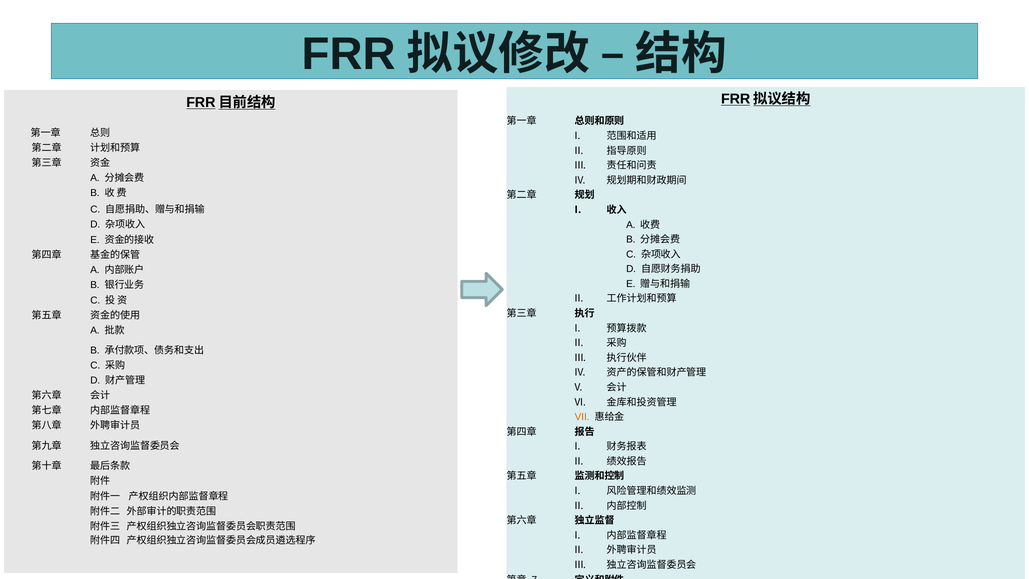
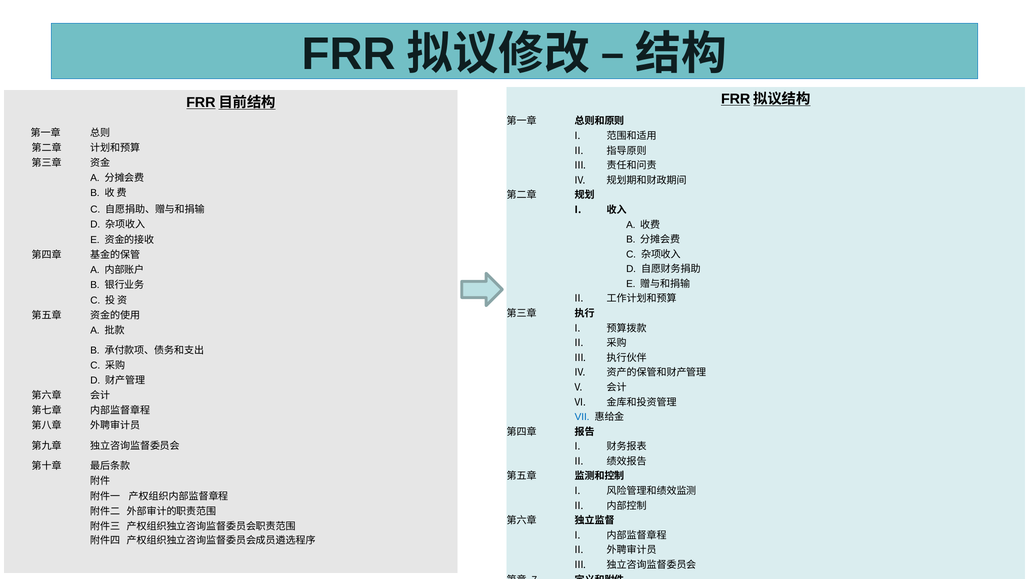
VII colour: orange -> blue
